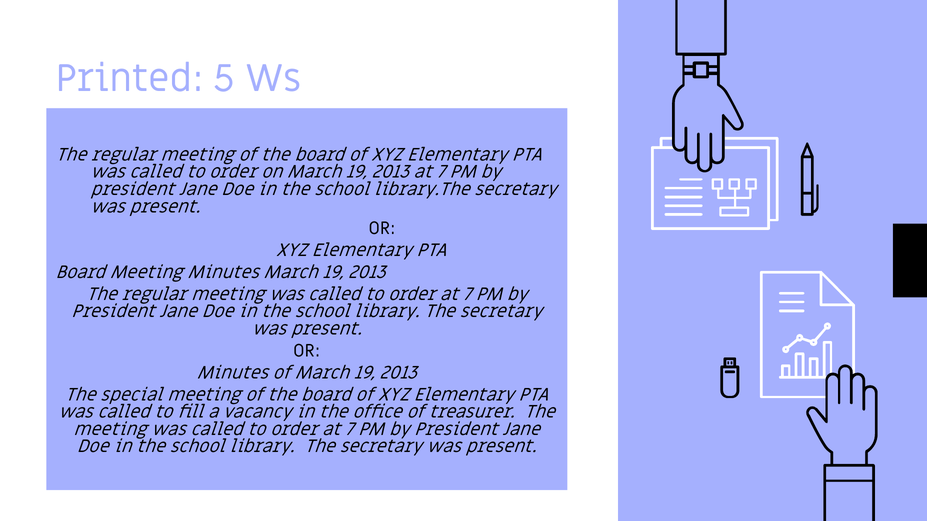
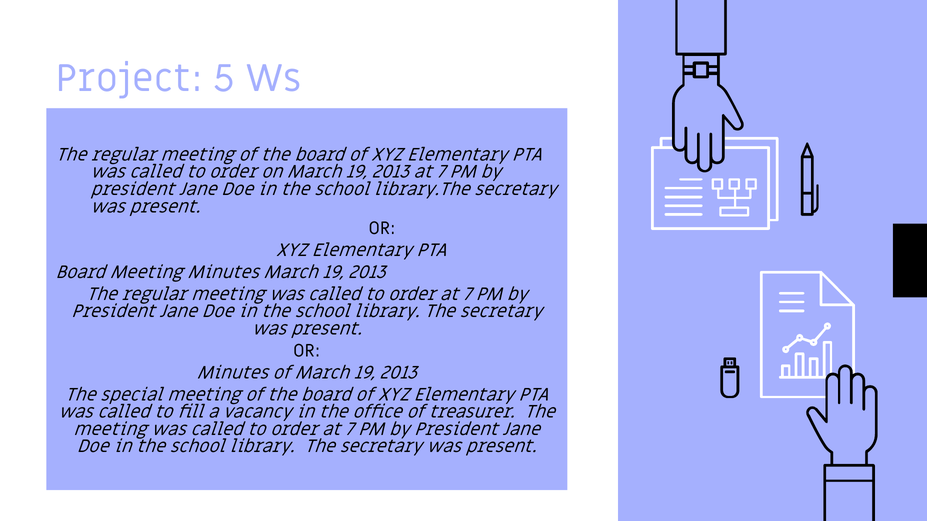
Printed: Printed -> Project
